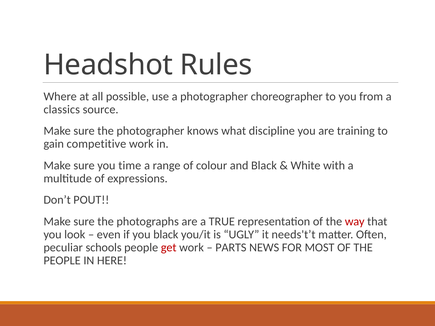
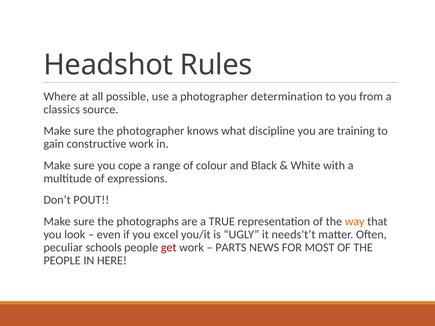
choreographer: choreographer -> determination
competitive: competitive -> constructive
time: time -> cope
way colour: red -> orange
you black: black -> excel
